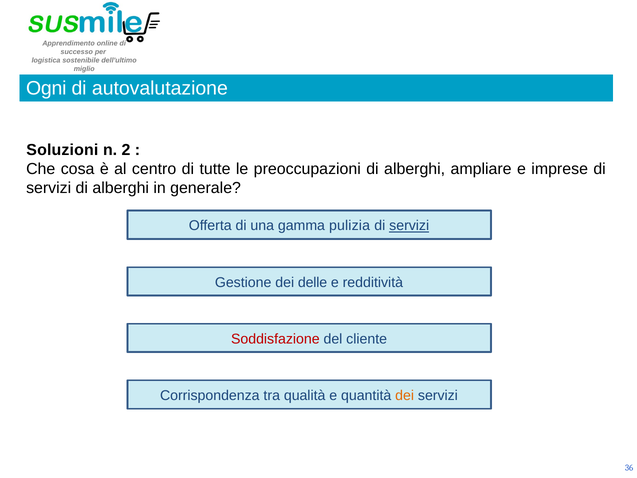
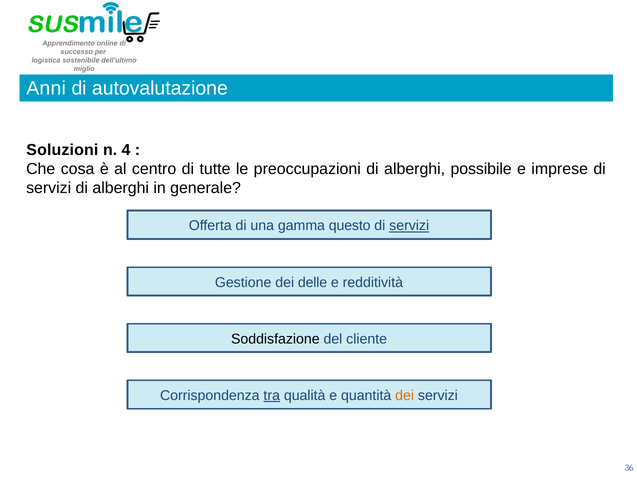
Ogni: Ogni -> Anni
2: 2 -> 4
ampliare: ampliare -> possibile
pulizia: pulizia -> questo
Soddisfazione colour: red -> black
tra underline: none -> present
